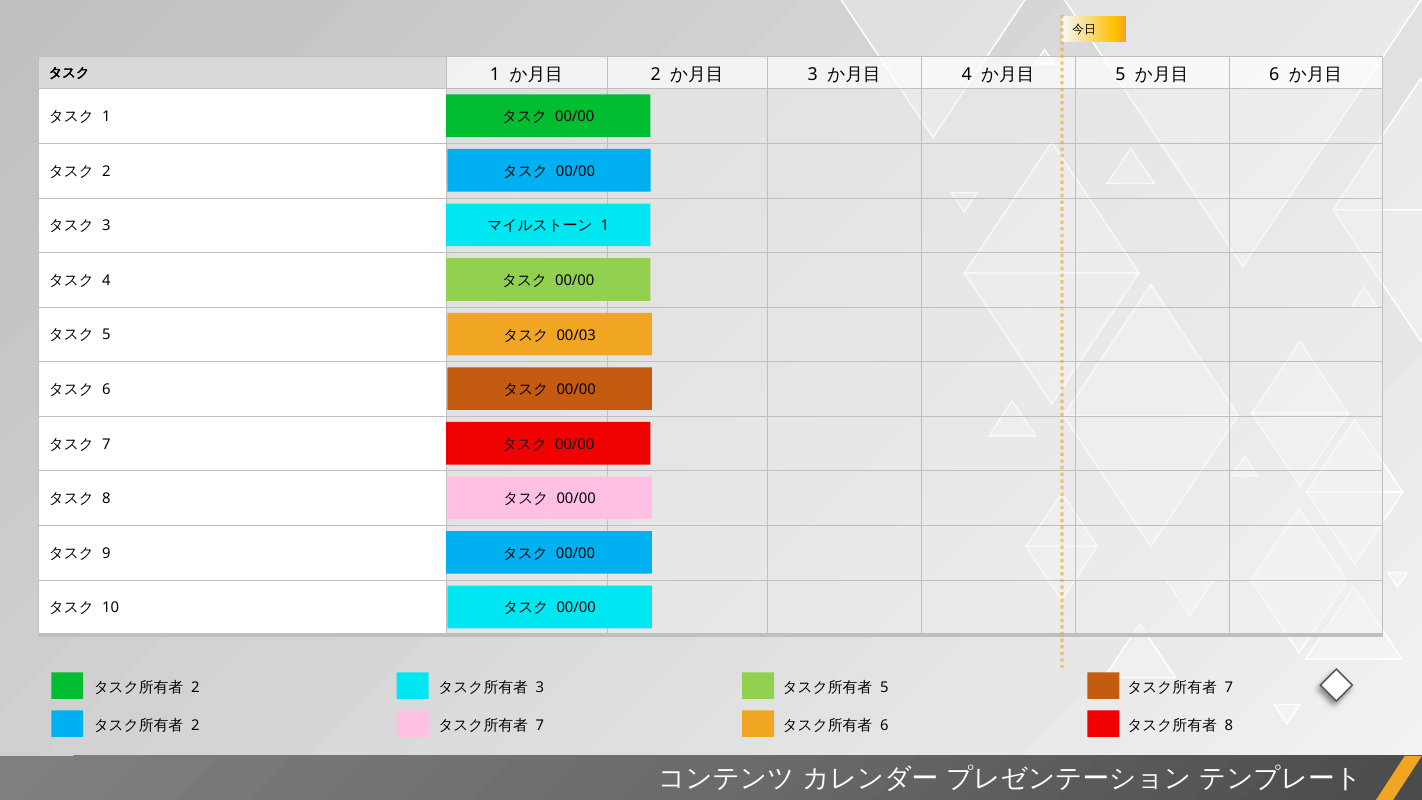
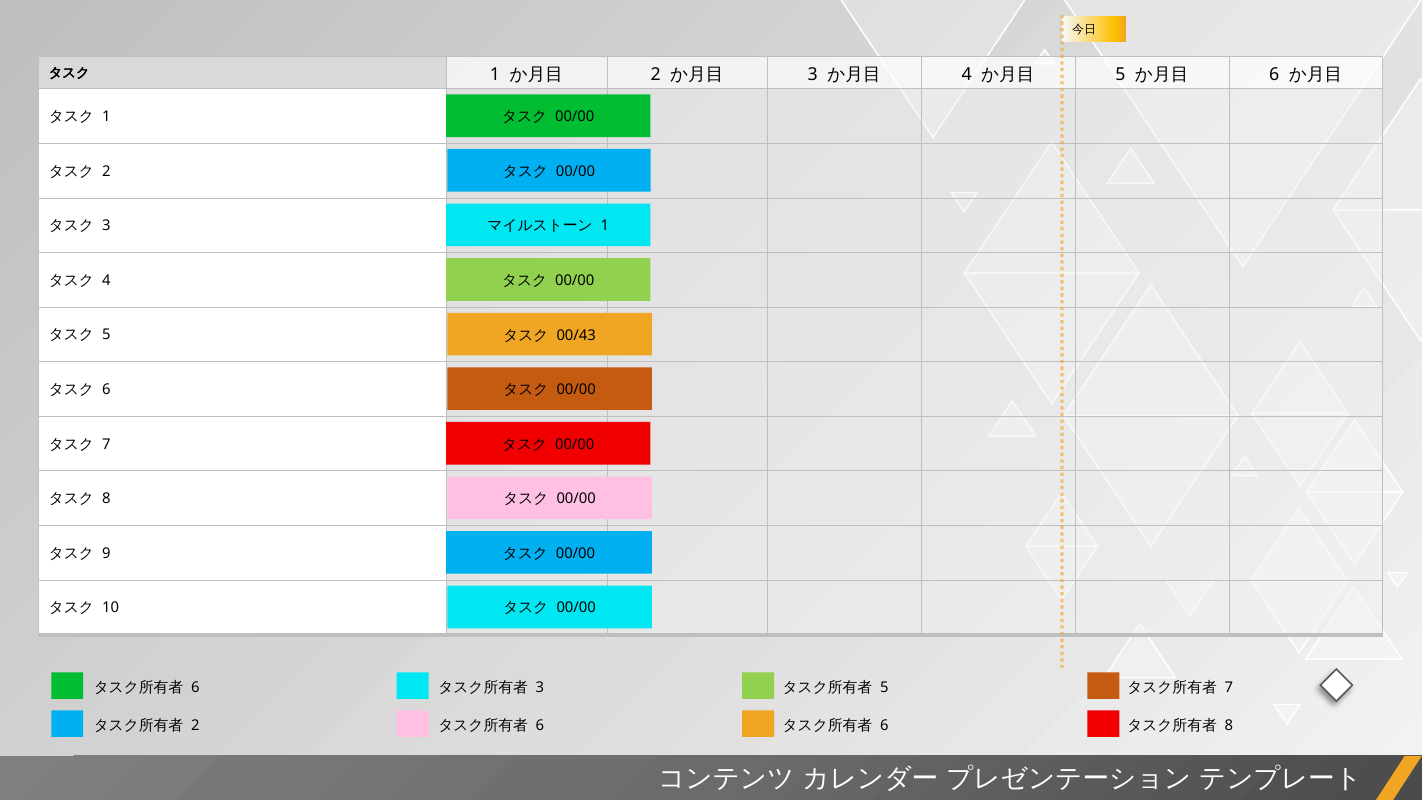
00/03: 00/03 -> 00/43
2 at (195, 687): 2 -> 6
7 at (540, 725): 7 -> 6
